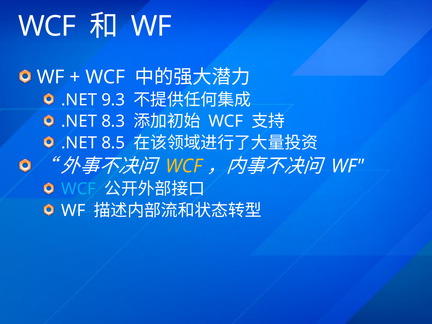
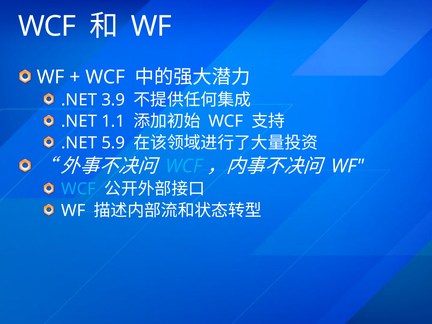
9.3: 9.3 -> 3.9
8.3: 8.3 -> 1.1
8.5: 8.5 -> 5.9
WCF at (184, 166) colour: yellow -> light blue
